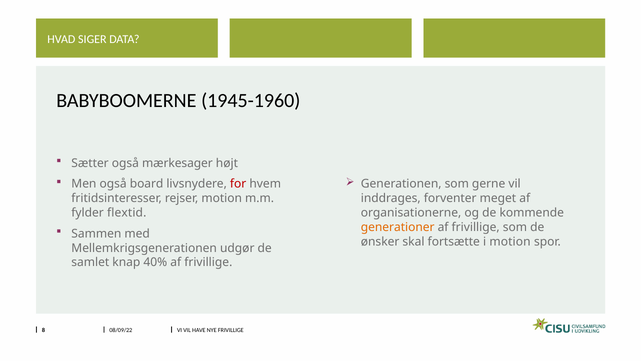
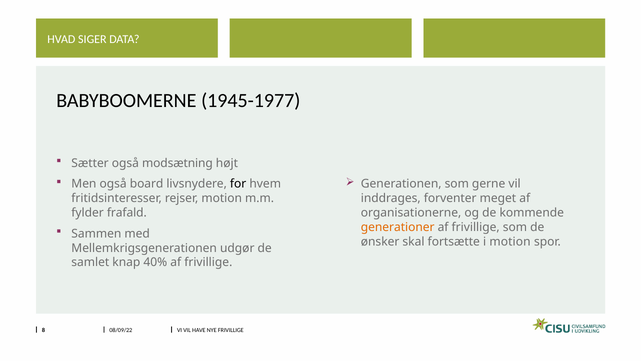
1945-1960: 1945-1960 -> 1945-1977
mærkesager: mærkesager -> modsætning
for colour: red -> black
flextid: flextid -> frafald
